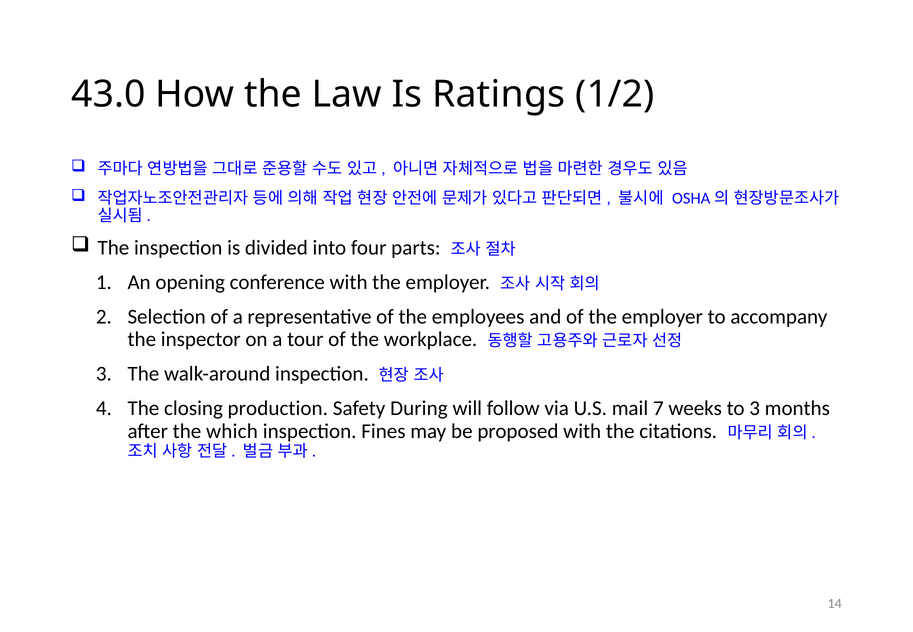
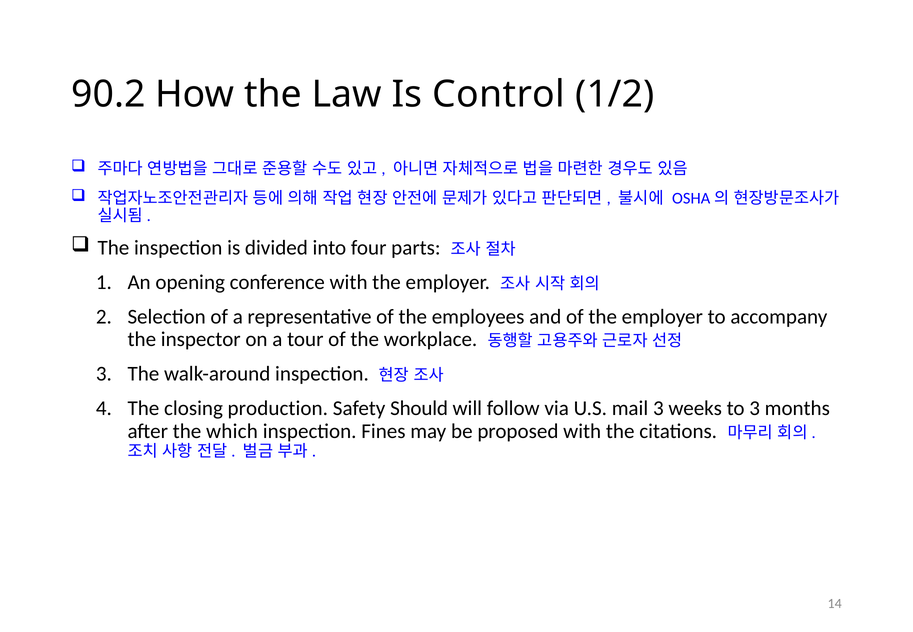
43.0: 43.0 -> 90.2
Ratings: Ratings -> Control
During: During -> Should
mail 7: 7 -> 3
